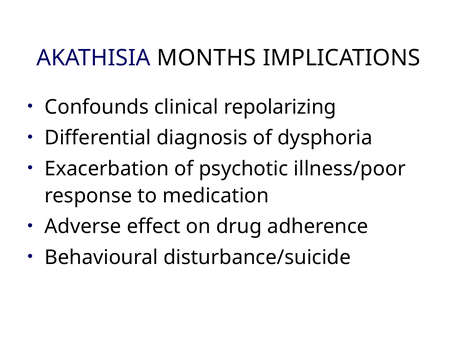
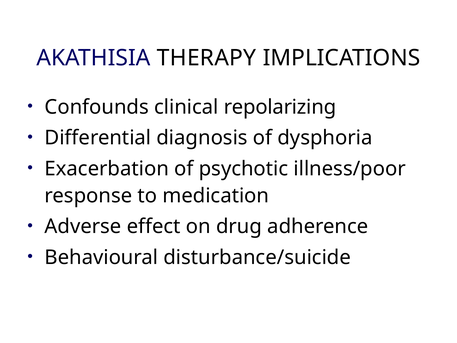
MONTHS: MONTHS -> THERAPY
